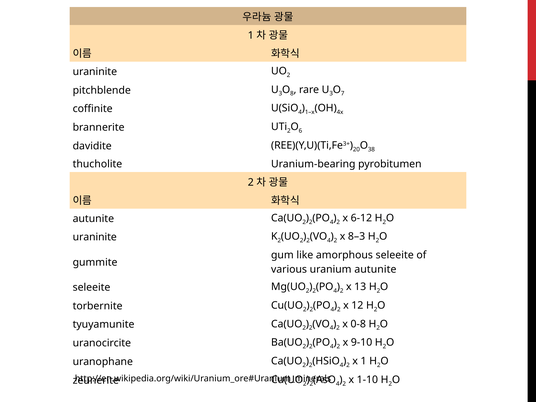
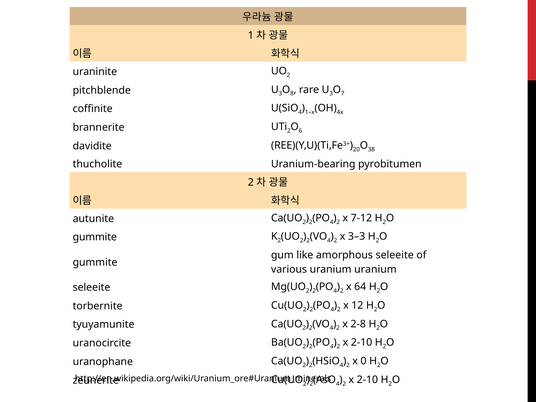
6-12: 6-12 -> 7-12
uraninite at (95, 237): uraninite -> gummite
8–3: 8–3 -> 3–3
uranium autunite: autunite -> uranium
13: 13 -> 64
0-8: 0-8 -> 2-8
9-10 at (362, 343): 9-10 -> 2-10
x 1: 1 -> 0
1-10 at (367, 380): 1-10 -> 2-10
